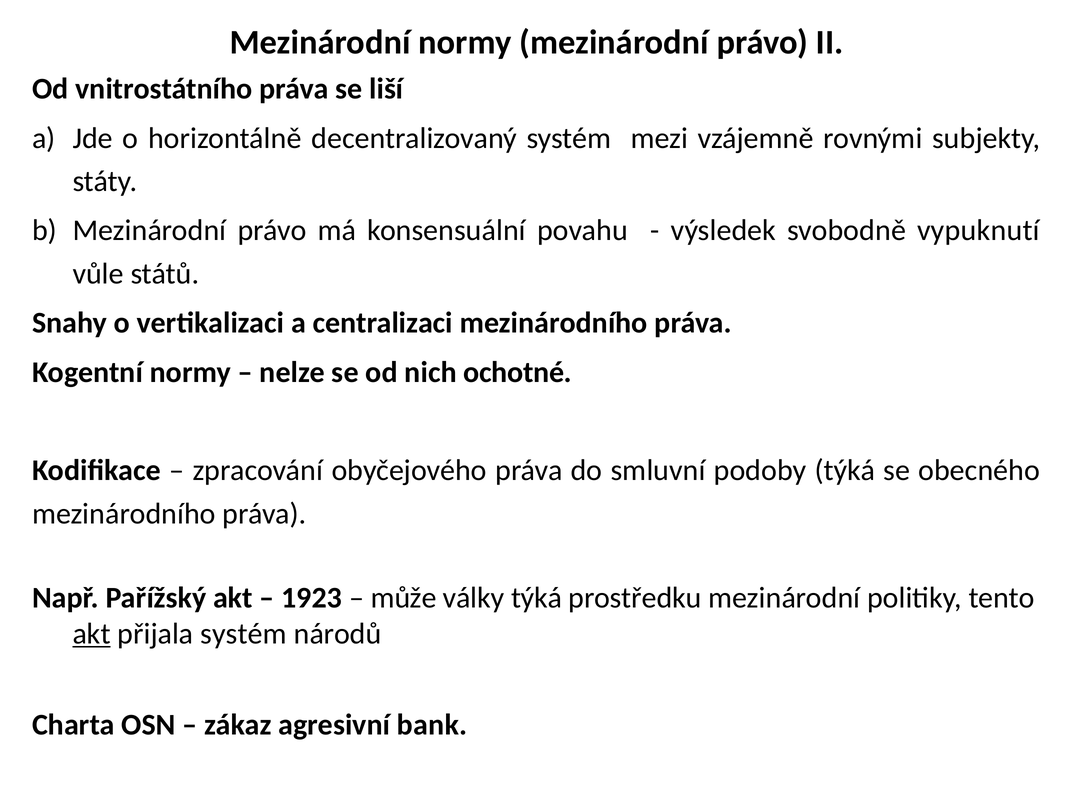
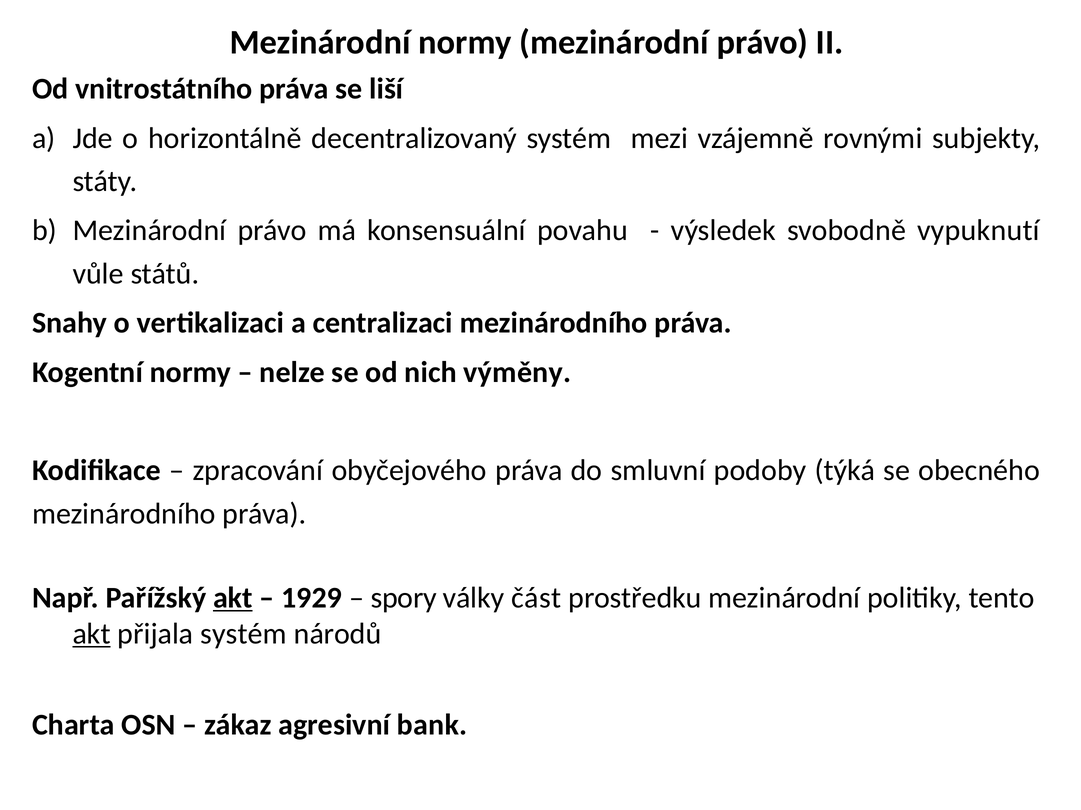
ochotné: ochotné -> výměny
akt at (233, 598) underline: none -> present
1923: 1923 -> 1929
může: může -> spory
války týká: týká -> část
